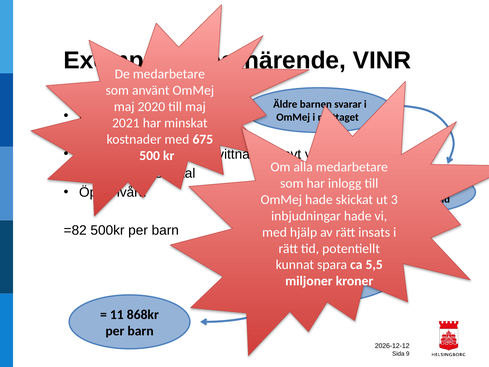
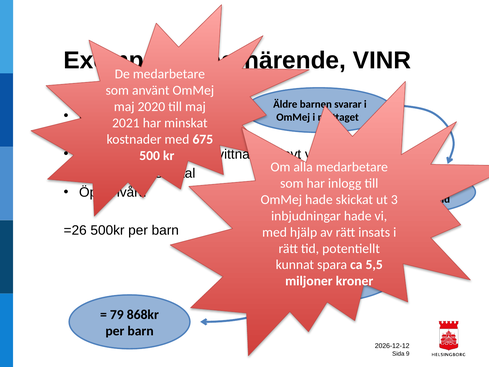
=82: =82 -> =26
11: 11 -> 79
